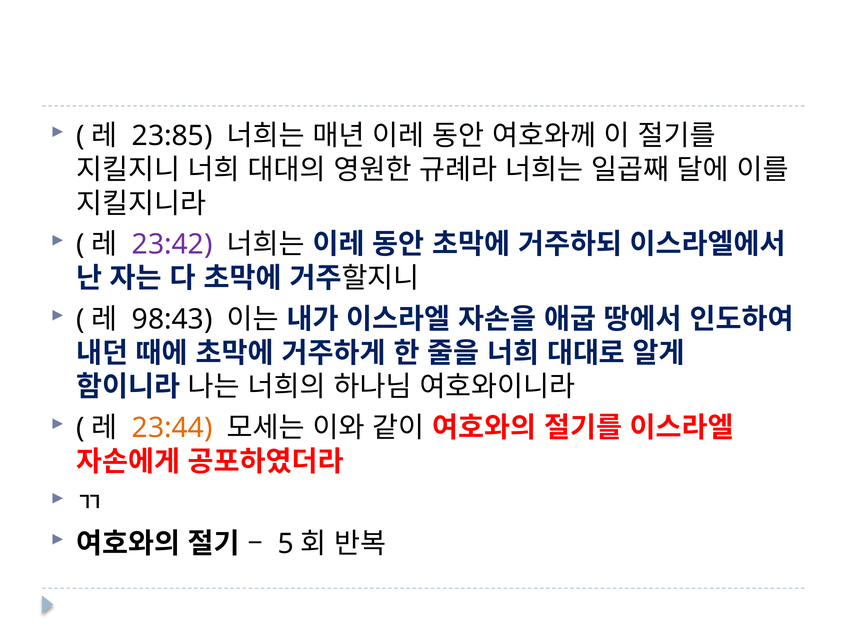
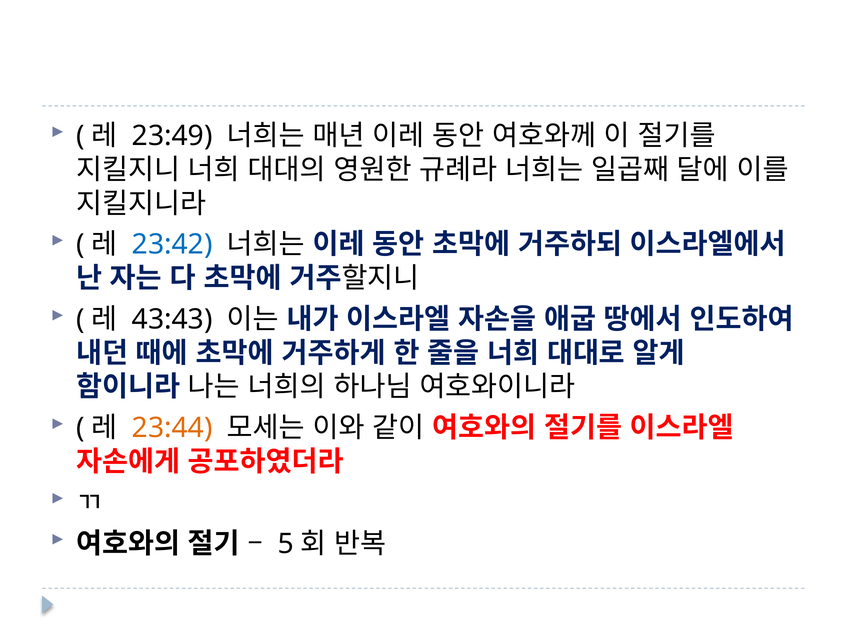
23:85: 23:85 -> 23:49
23:42 colour: purple -> blue
98:43: 98:43 -> 43:43
